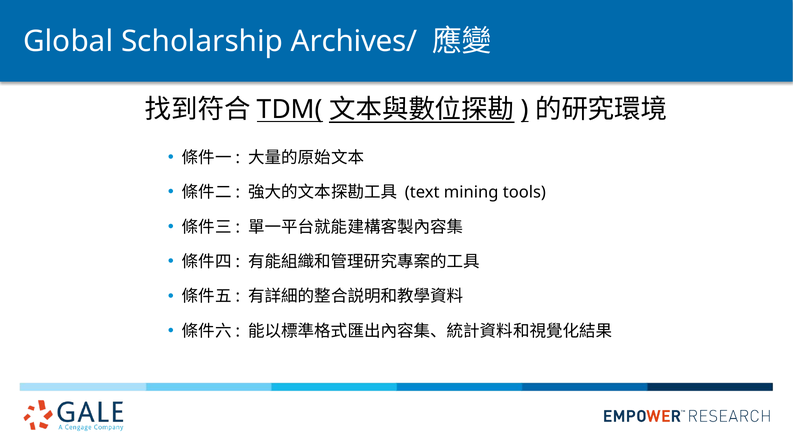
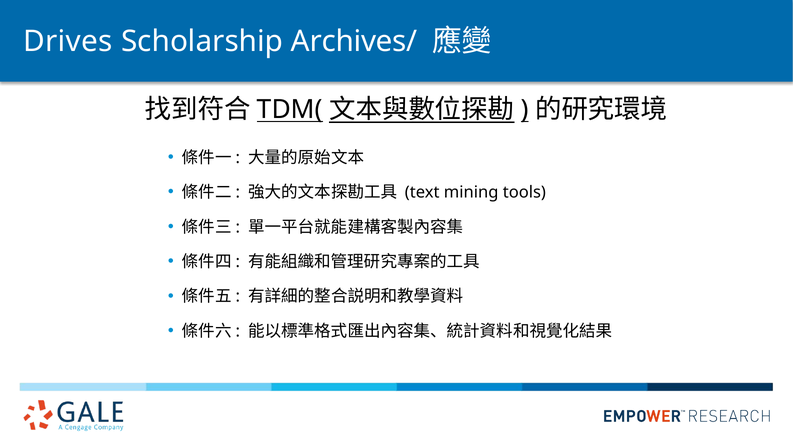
Global: Global -> Drives
